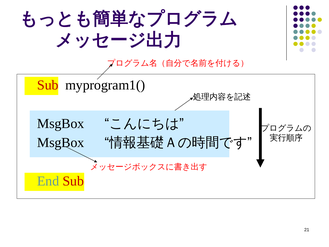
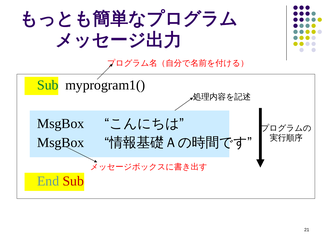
Sub at (48, 85) colour: red -> green
